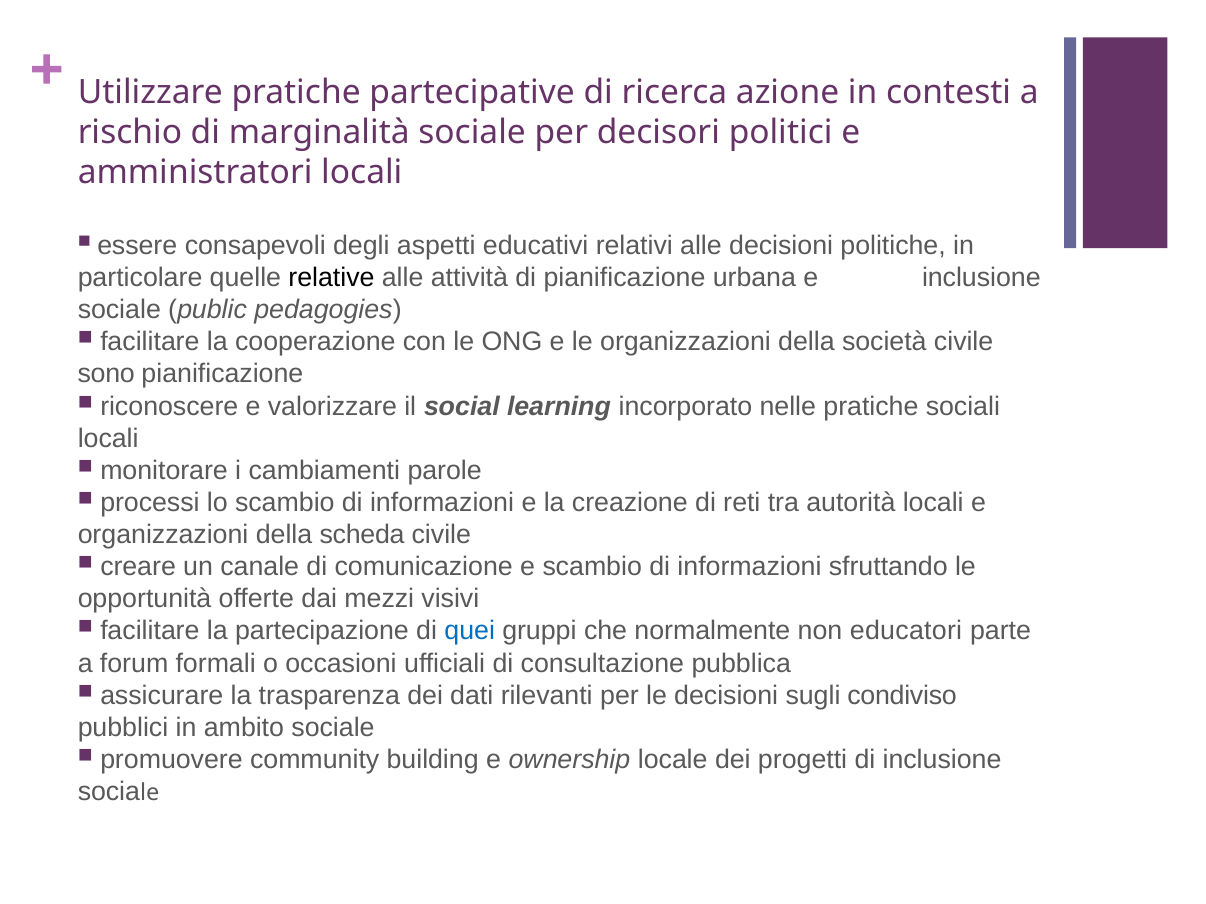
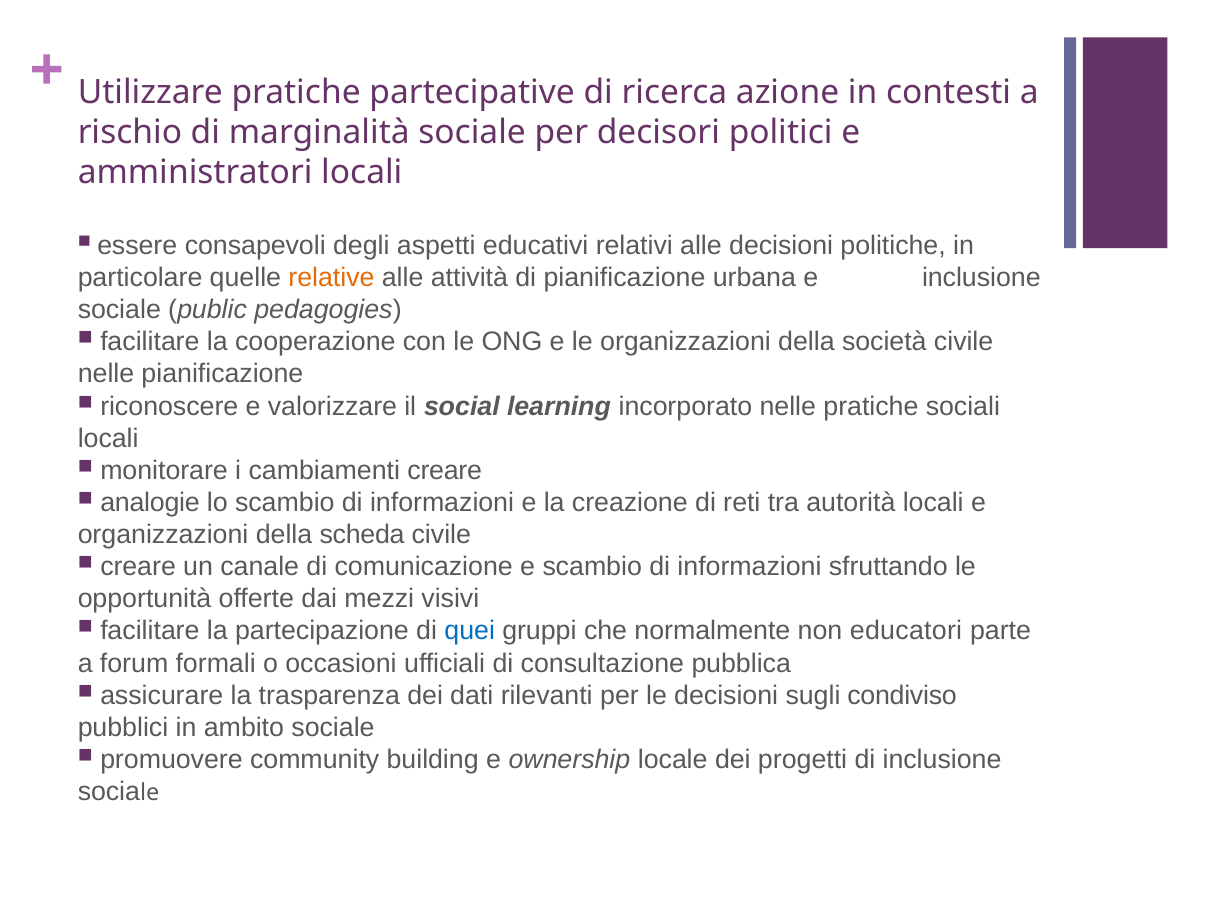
relative colour: black -> orange
sono at (106, 374): sono -> nelle
cambiamenti parole: parole -> creare
processi: processi -> analogie
